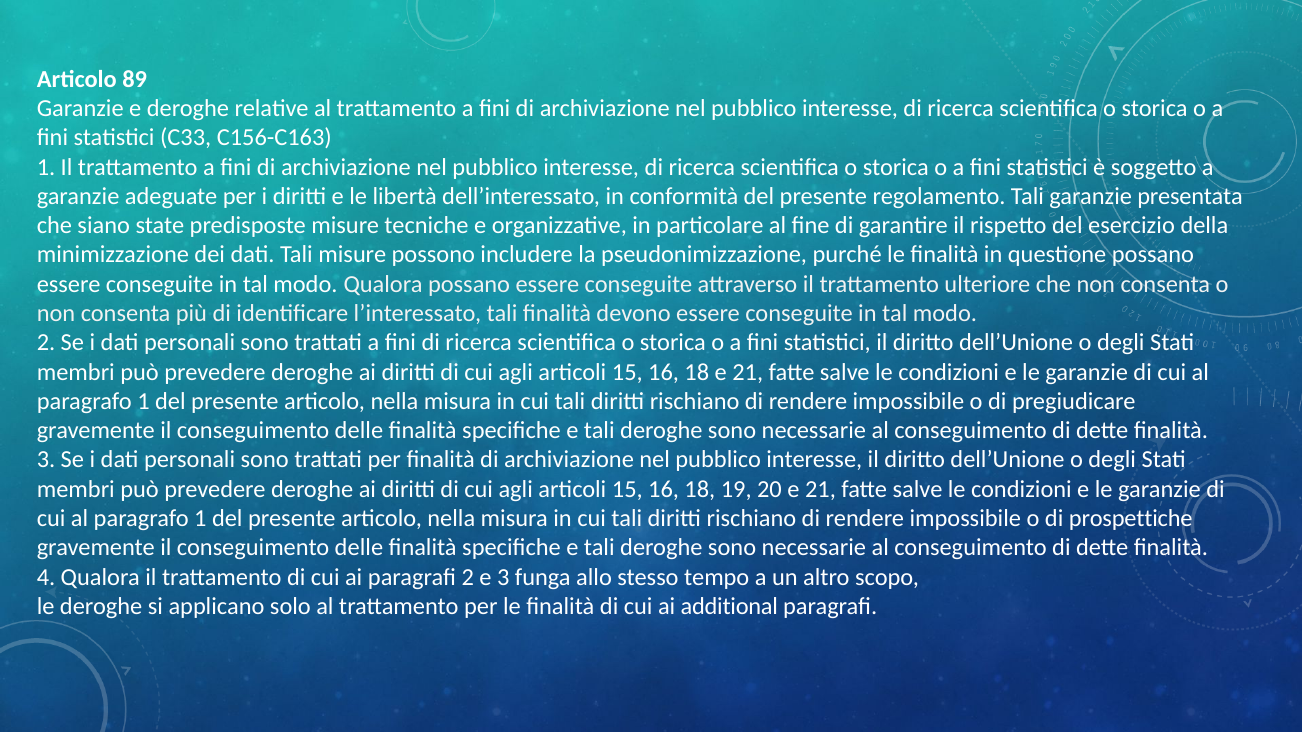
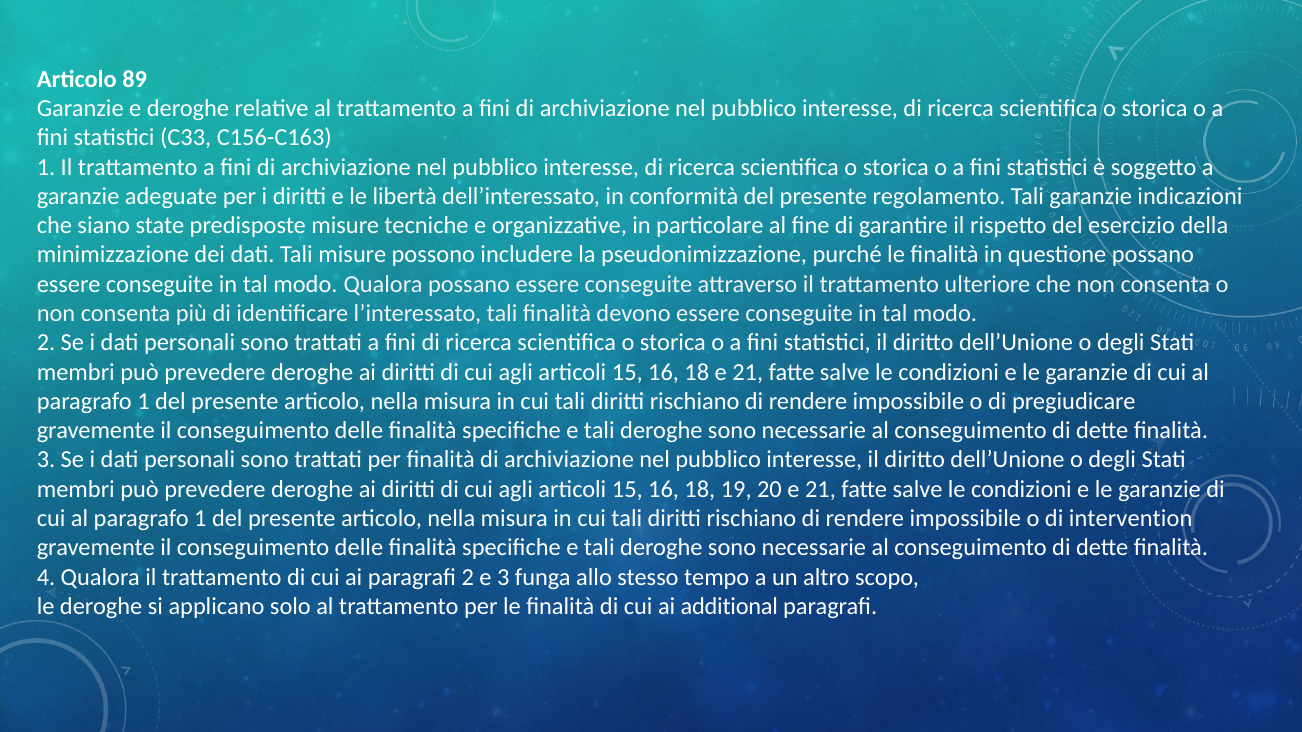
presentata: presentata -> indicazioni
prospettiche: prospettiche -> intervention
